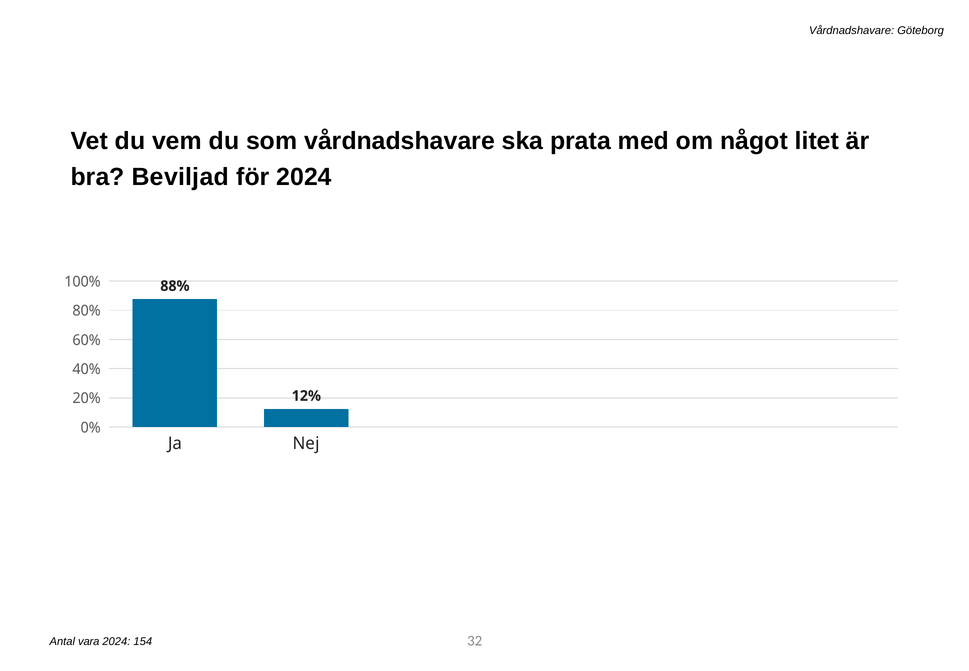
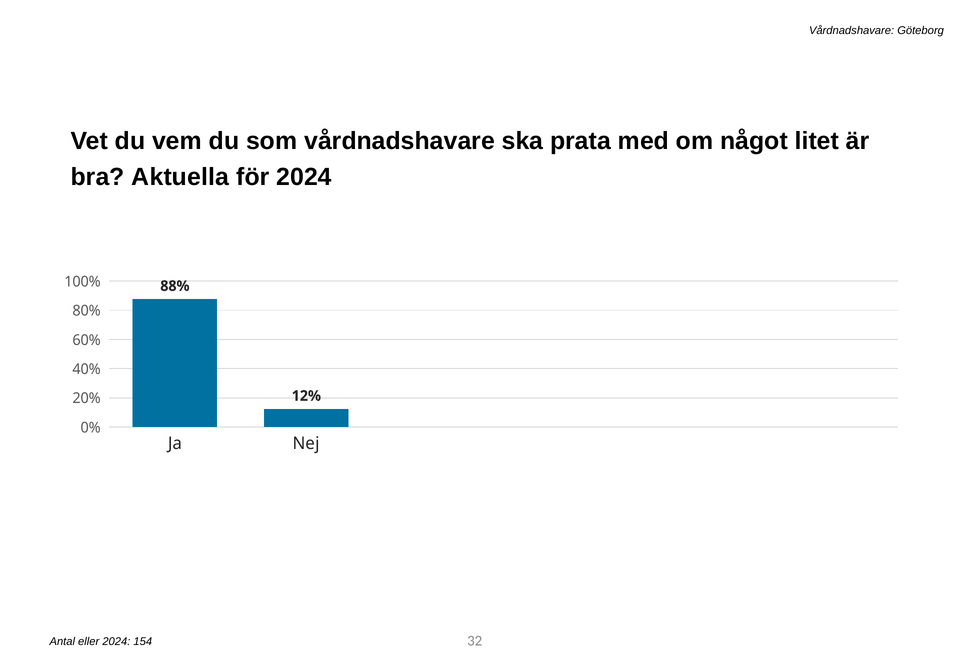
Beviljad: Beviljad -> Aktuella
vara: vara -> eller
